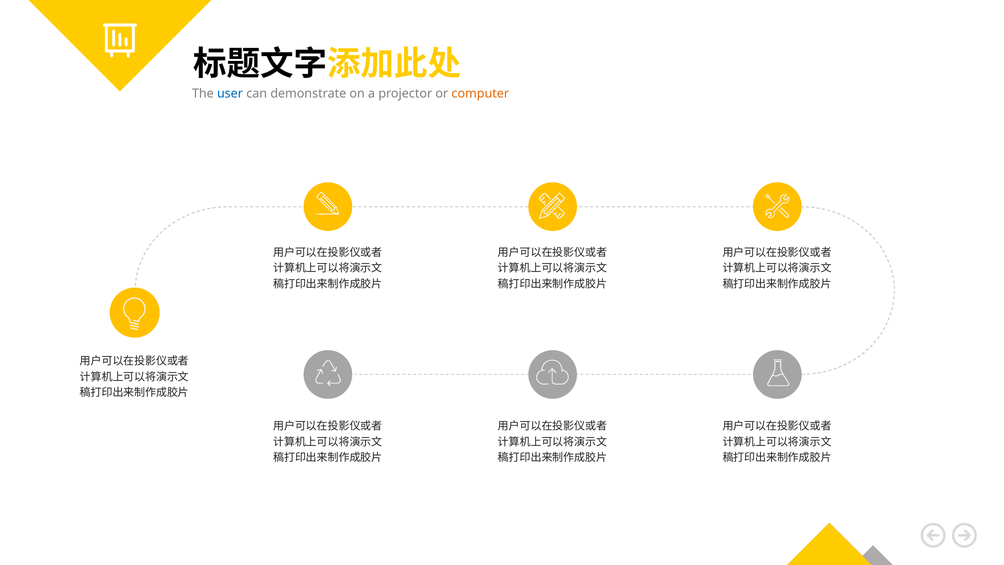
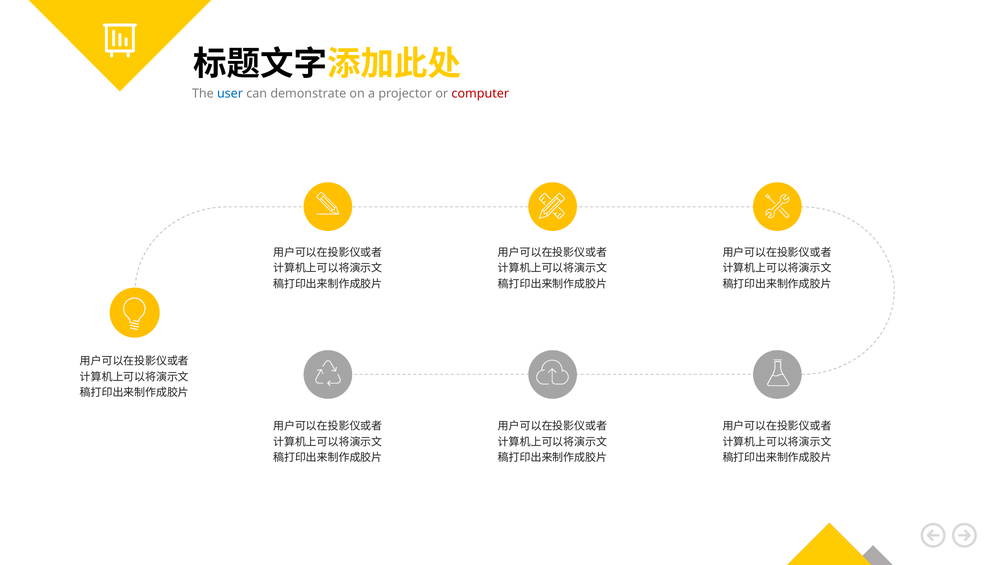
computer colour: orange -> red
